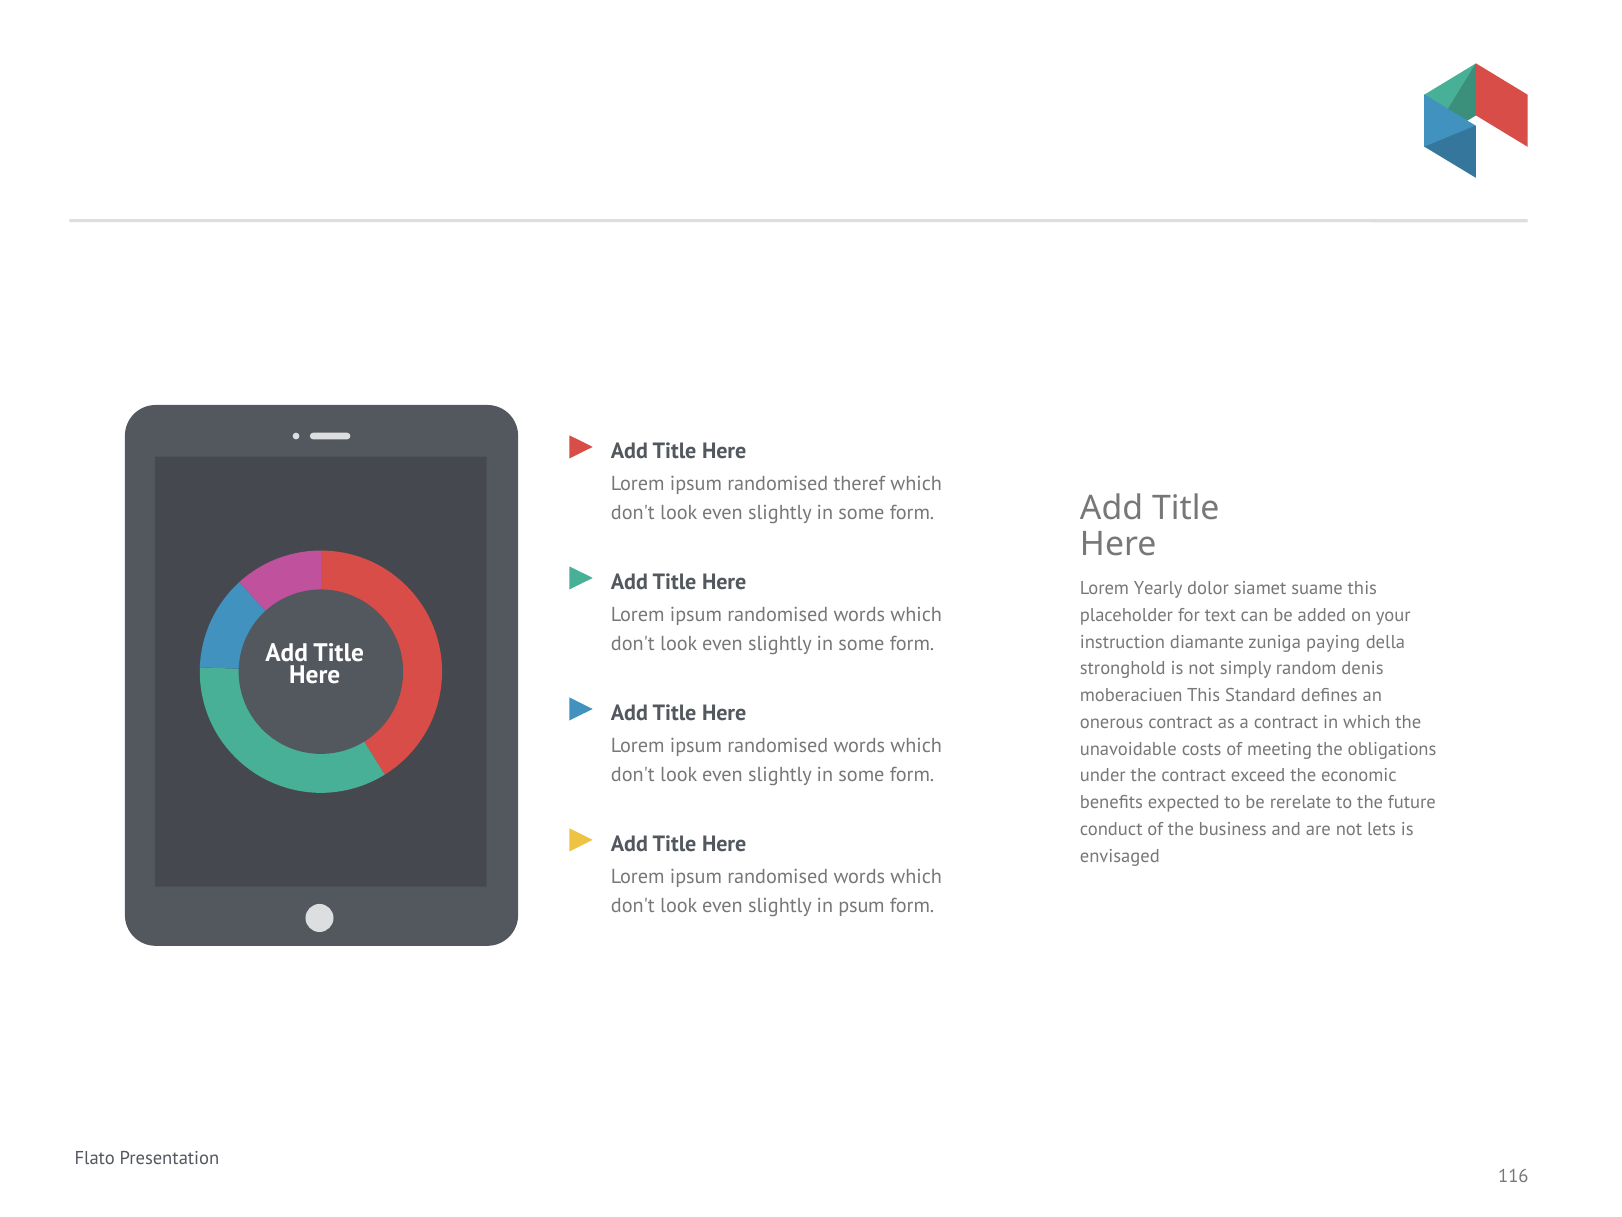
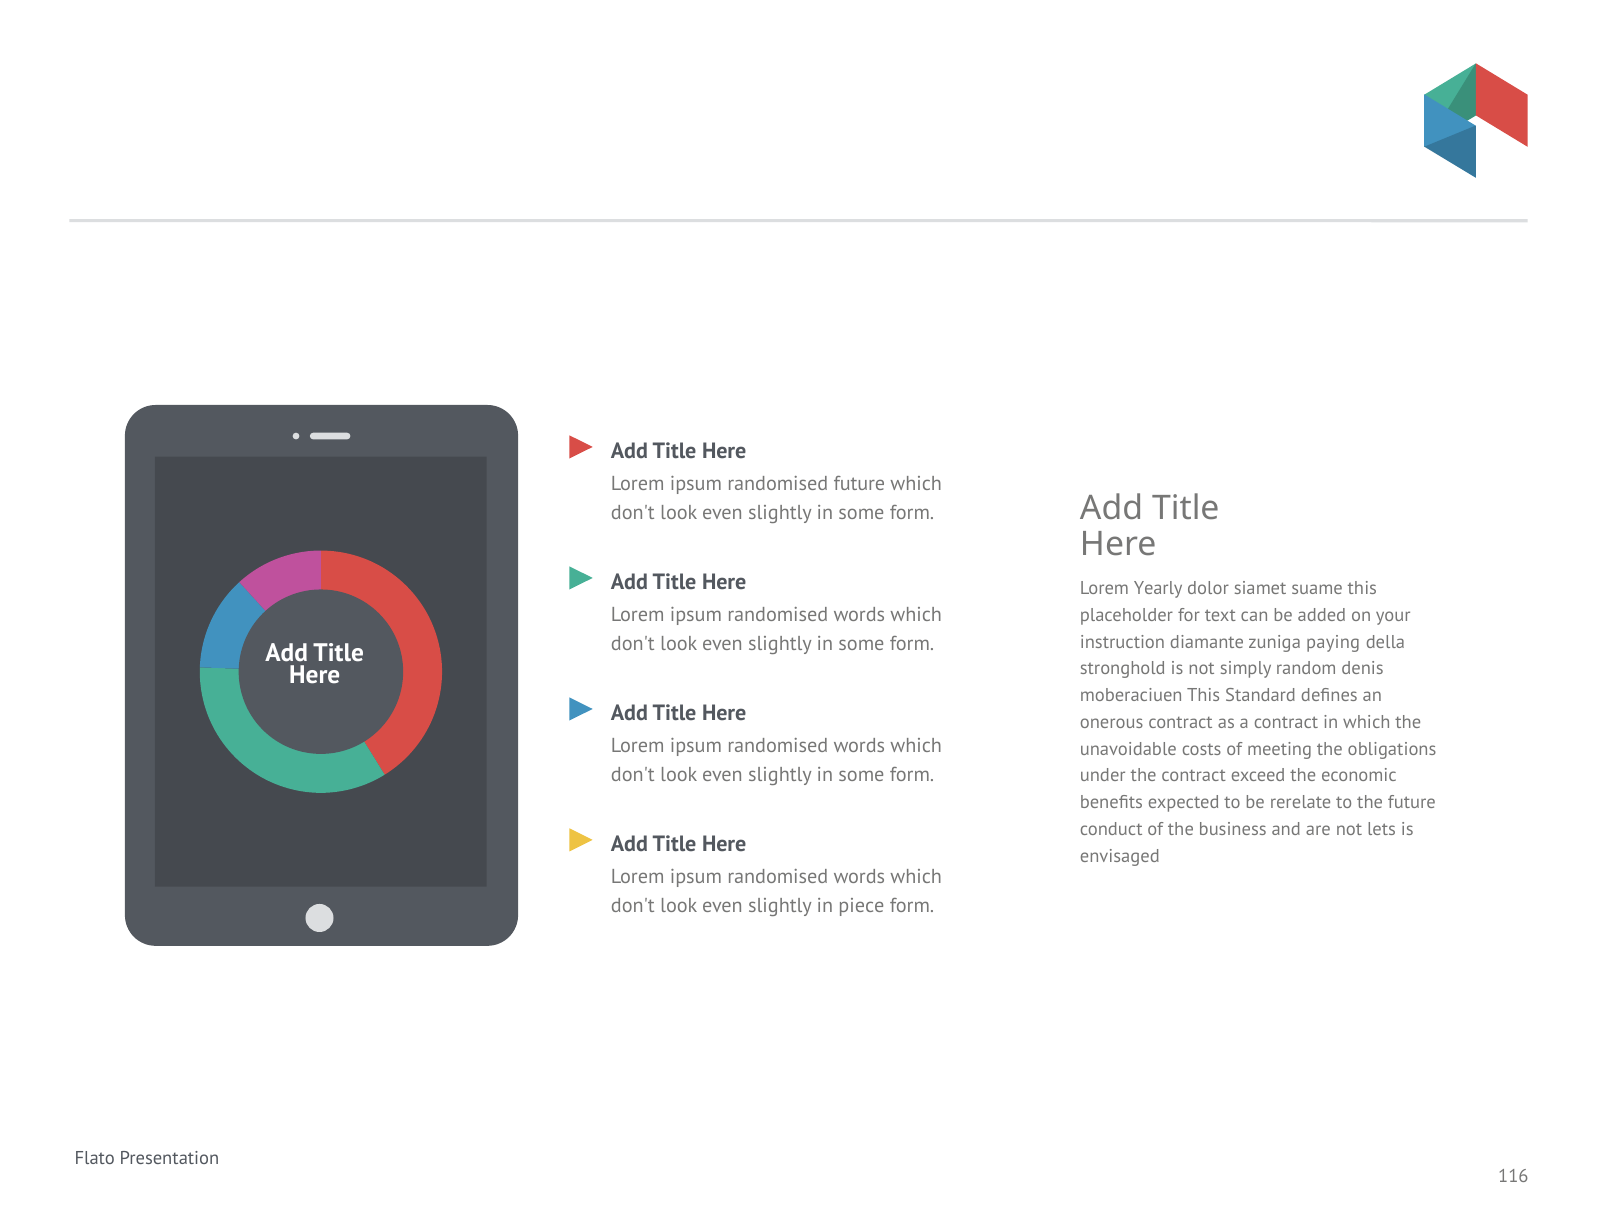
randomised theref: theref -> future
psum: psum -> piece
